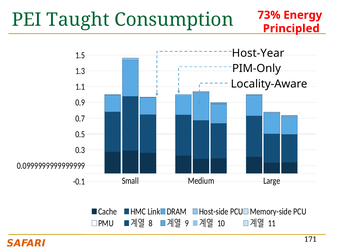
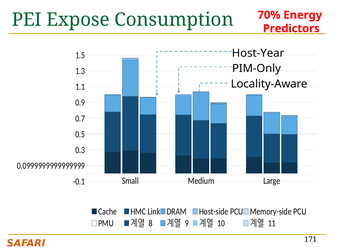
73%: 73% -> 70%
Taught: Taught -> Expose
Principled: Principled -> Predictors
